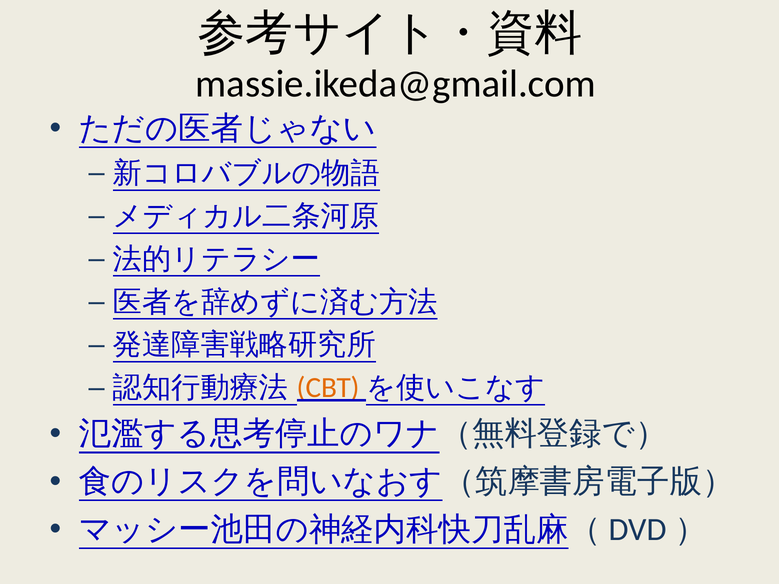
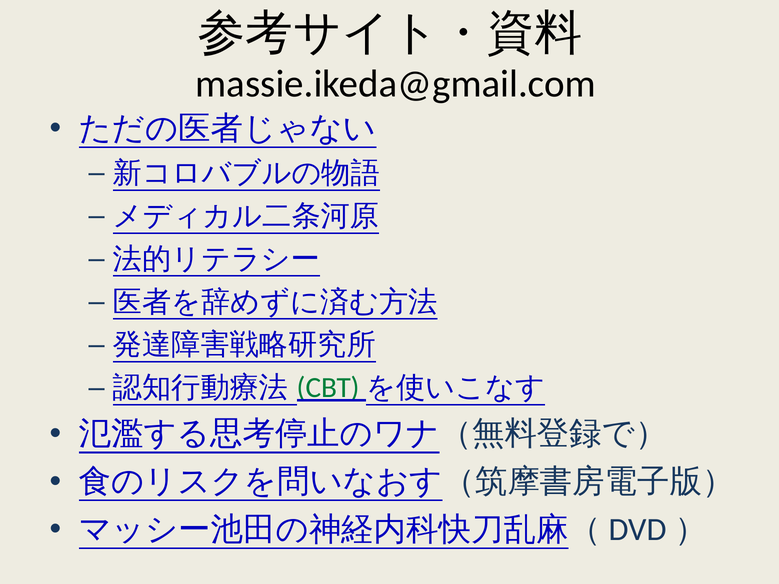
CBT colour: orange -> green
